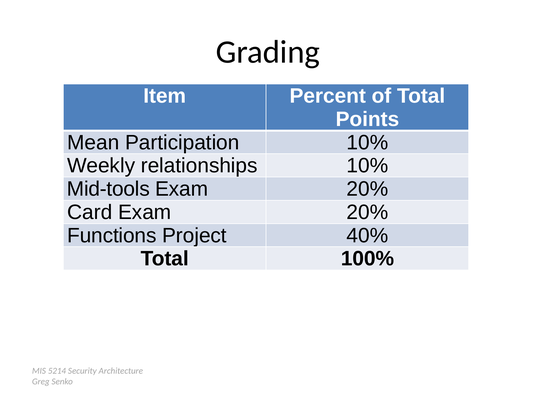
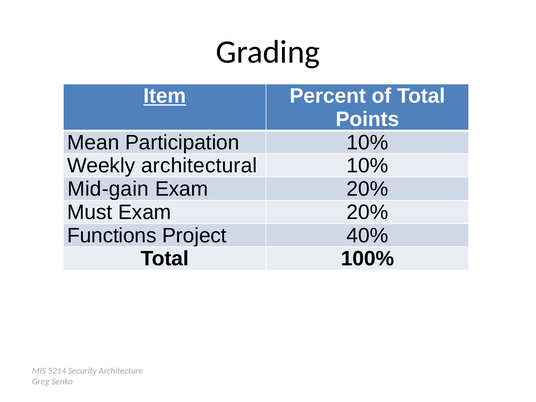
Item underline: none -> present
relationships: relationships -> architectural
Mid-tools: Mid-tools -> Mid-gain
Card: Card -> Must
